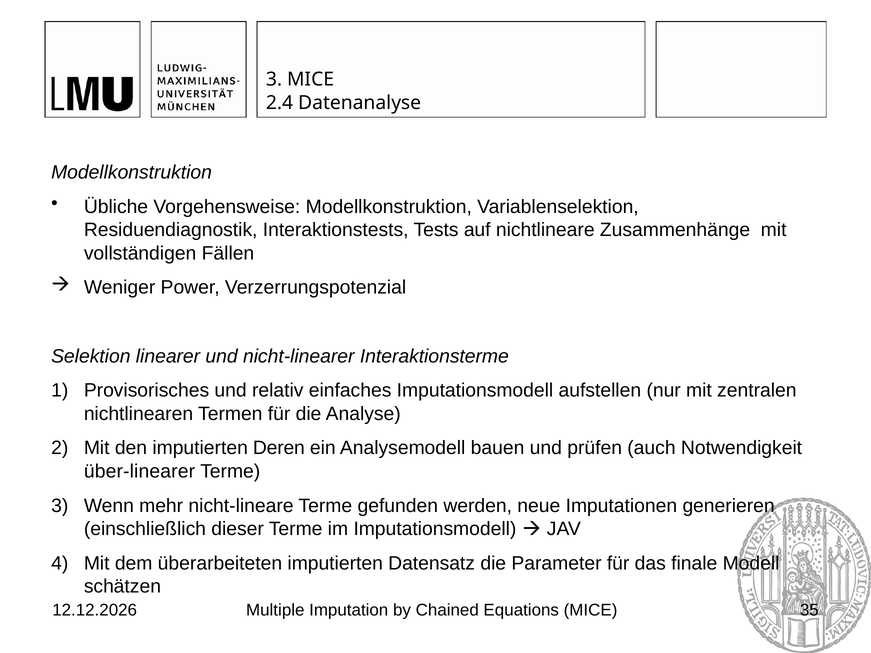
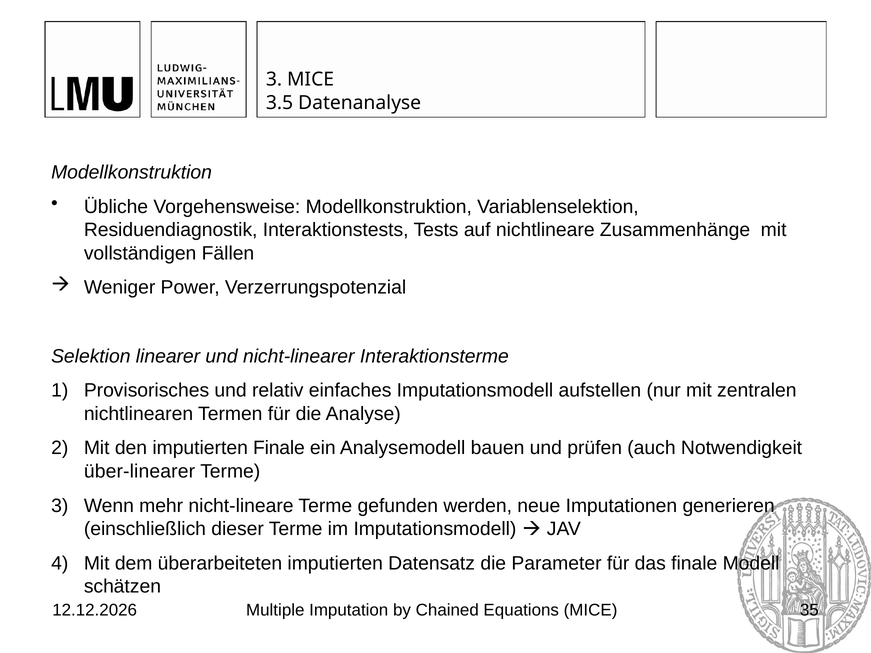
2.4: 2.4 -> 3.5
imputierten Deren: Deren -> Finale
